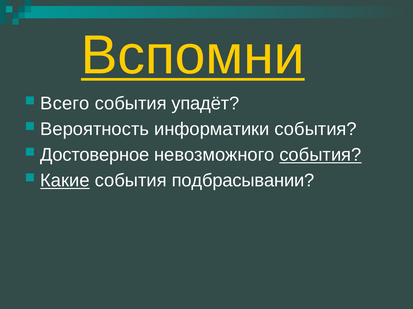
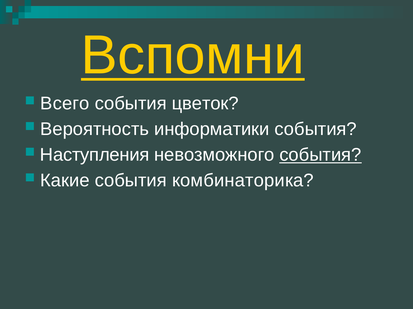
упадёт: упадёт -> цветок
Достоверное: Достоверное -> Наступления
Какие underline: present -> none
подбрасывании: подбрасывании -> комбинаторика
